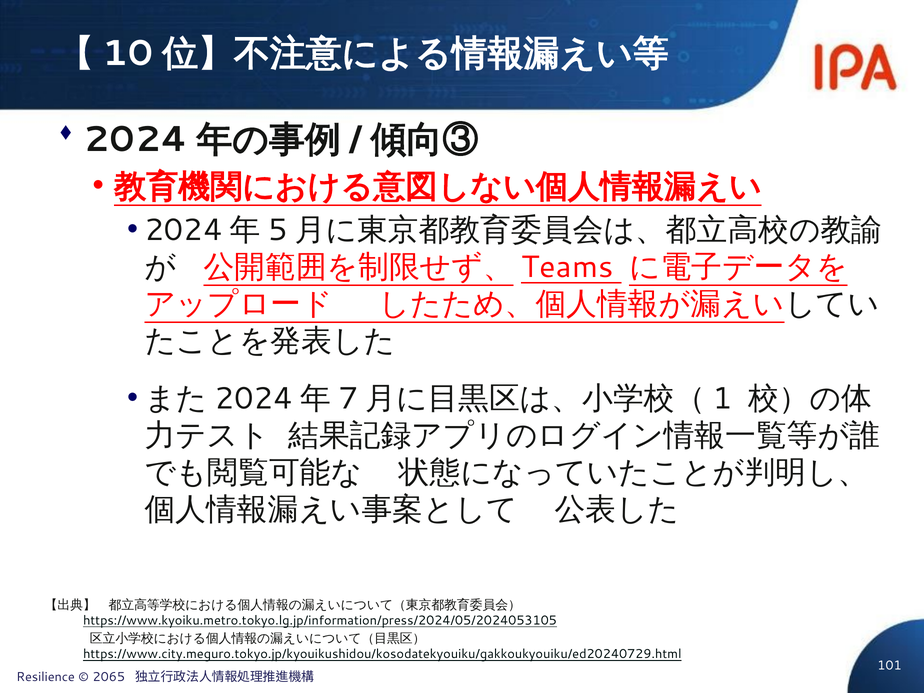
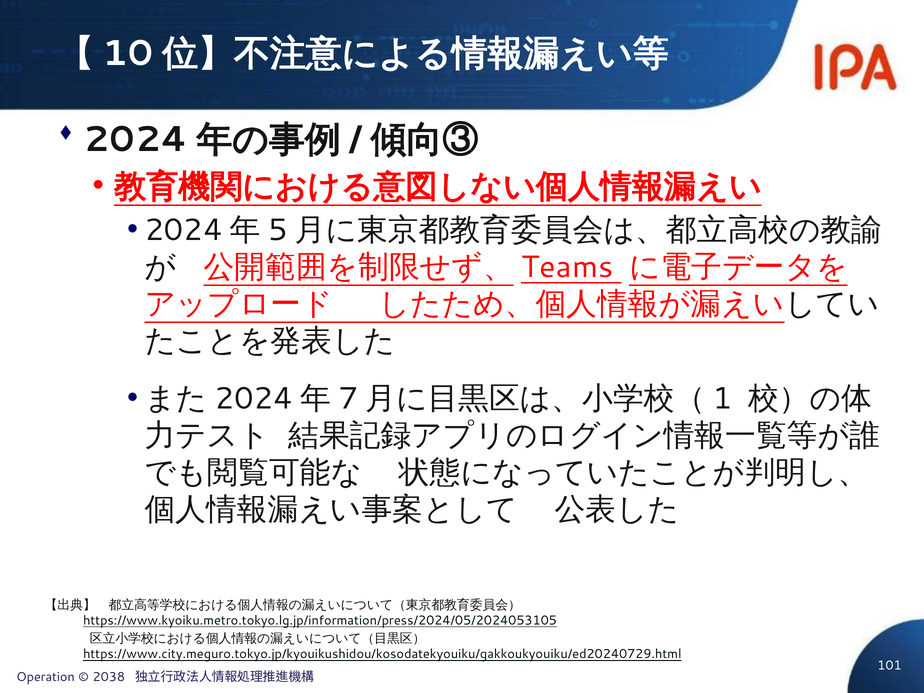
Resilience: Resilience -> Operation
2065: 2065 -> 2038
